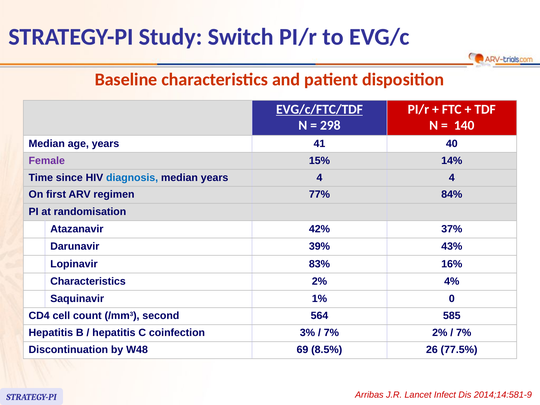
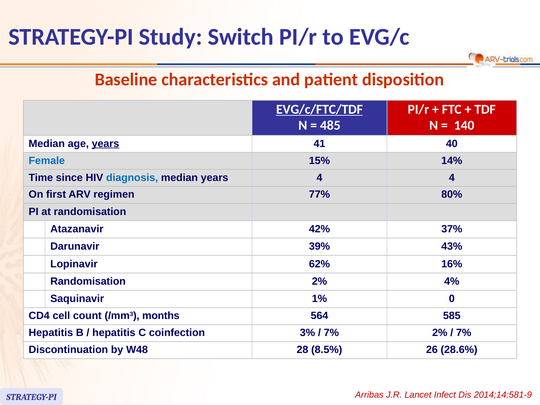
298: 298 -> 485
years at (105, 144) underline: none -> present
Female colour: purple -> blue
84%: 84% -> 80%
83%: 83% -> 62%
Characteristics at (88, 281): Characteristics -> Randomisation
second: second -> months
69: 69 -> 28
77.5%: 77.5% -> 28.6%
